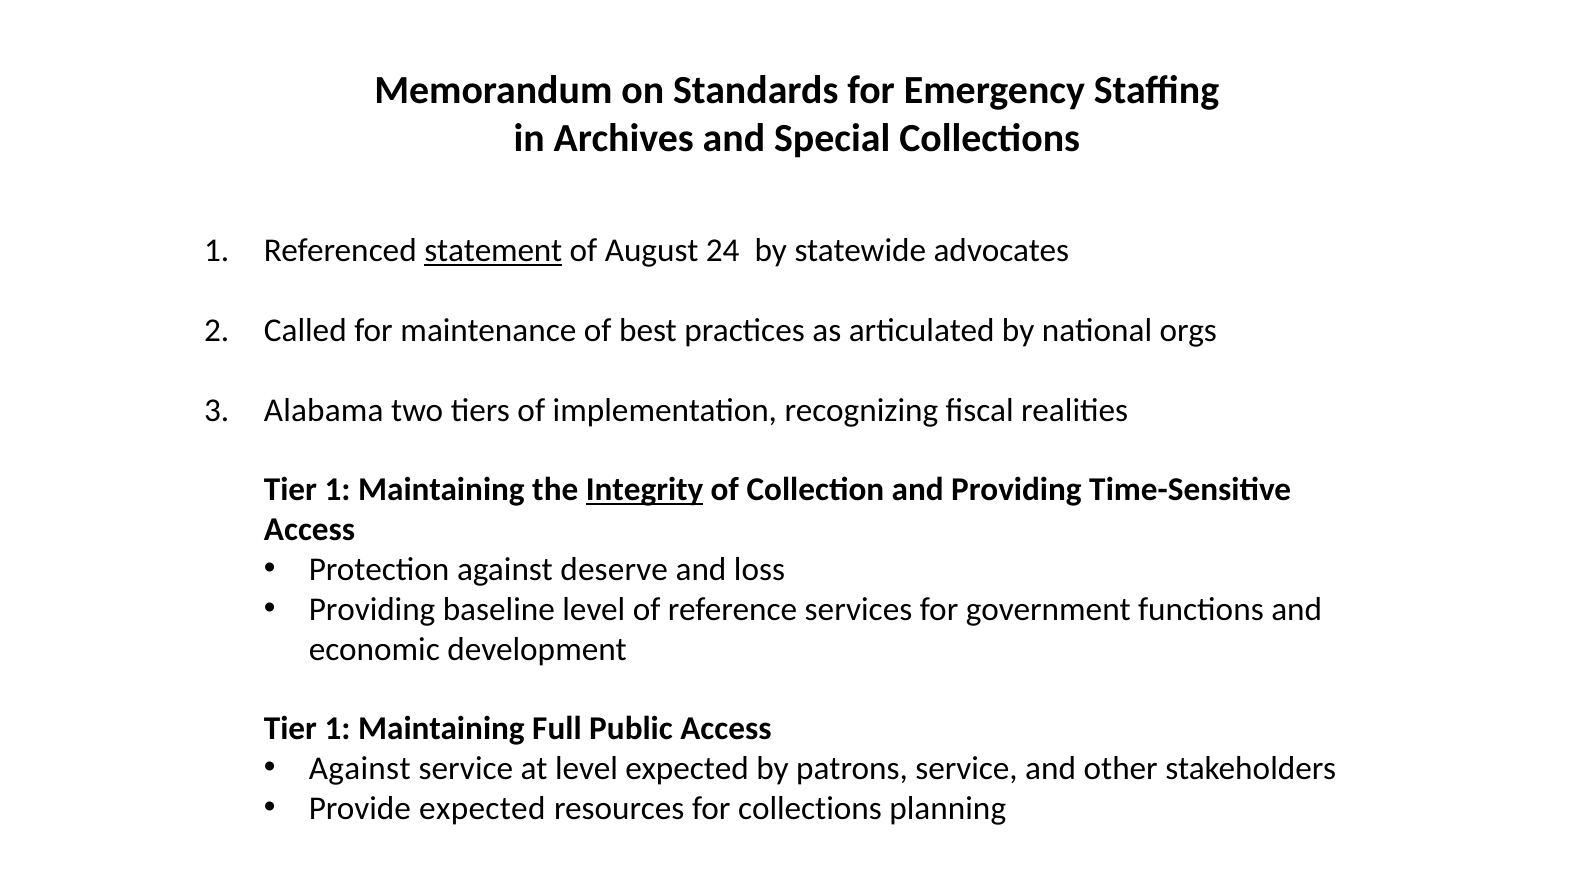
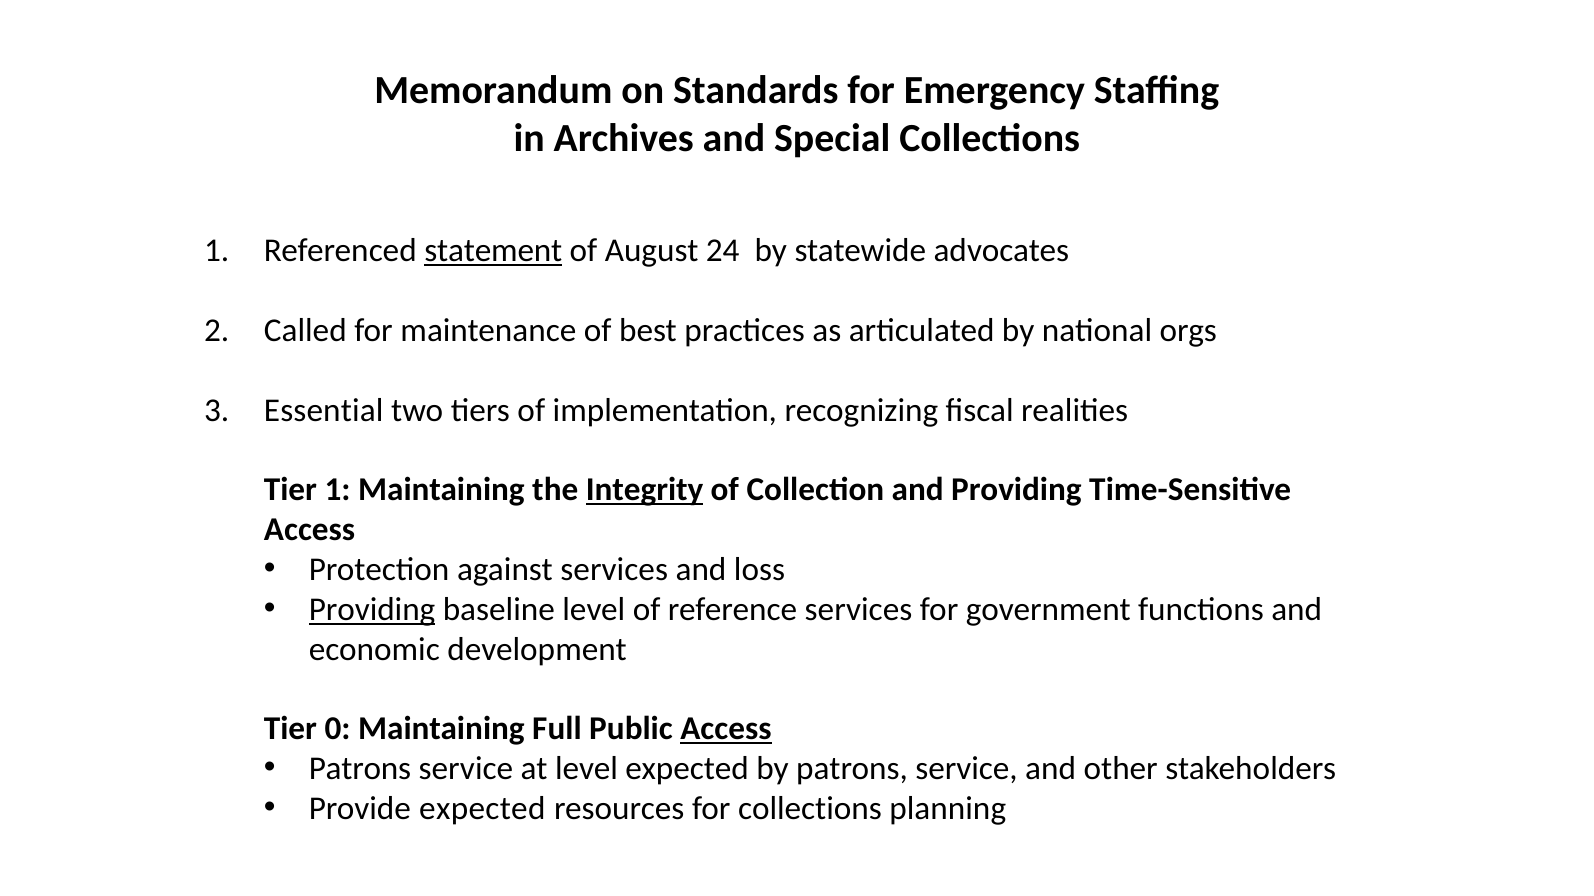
Alabama: Alabama -> Essential
against deserve: deserve -> services
Providing at (372, 610) underline: none -> present
1 at (338, 729): 1 -> 0
Access at (726, 729) underline: none -> present
Against at (360, 769): Against -> Patrons
